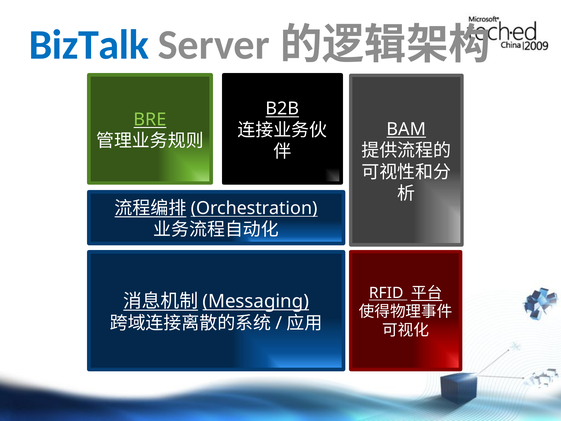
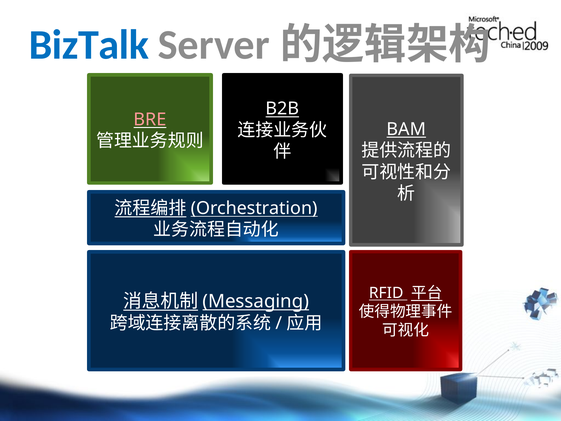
BRE colour: light green -> pink
